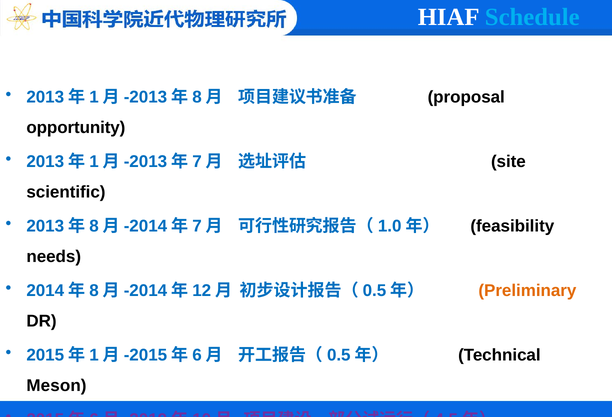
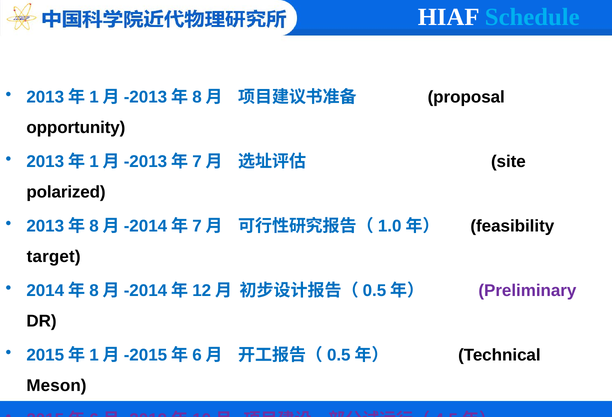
scientific: scientific -> polarized
needs: needs -> target
Preliminary colour: orange -> purple
